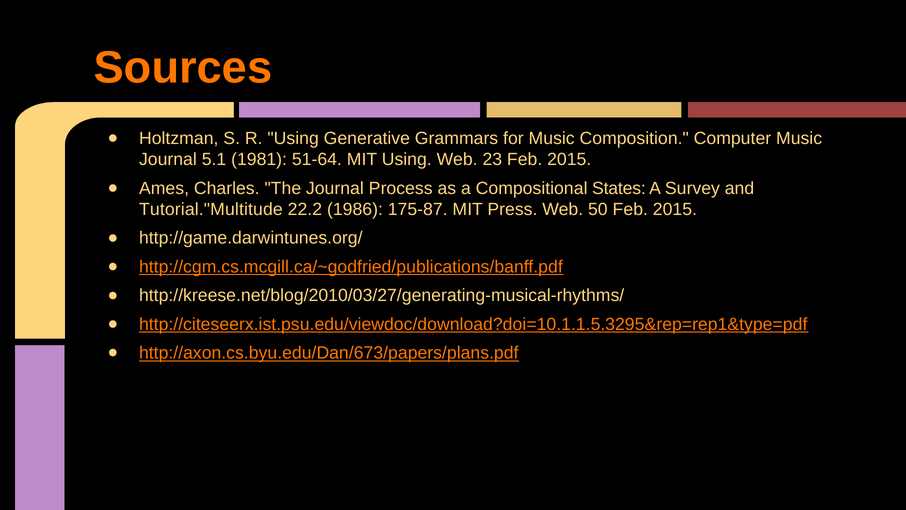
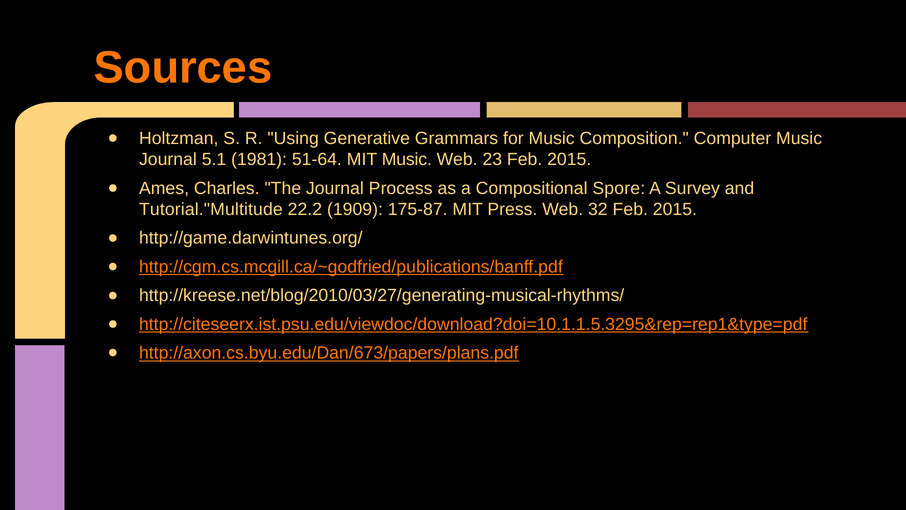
MIT Using: Using -> Music
States: States -> Spore
1986: 1986 -> 1909
50: 50 -> 32
